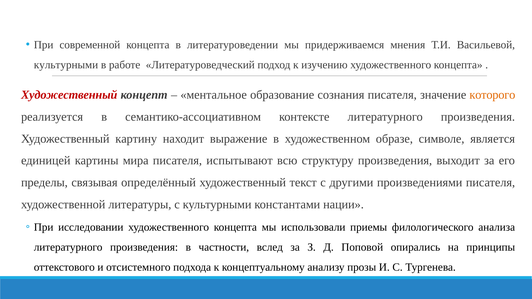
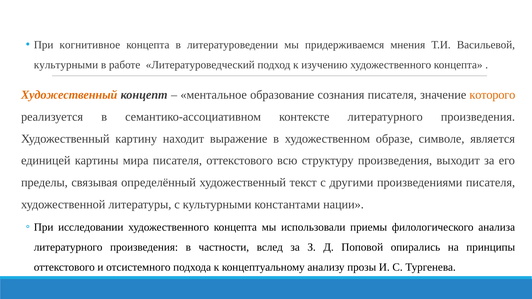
современной: современной -> когнитивное
Художественный at (69, 95) colour: red -> orange
писателя испытывают: испытывают -> оттекстового
